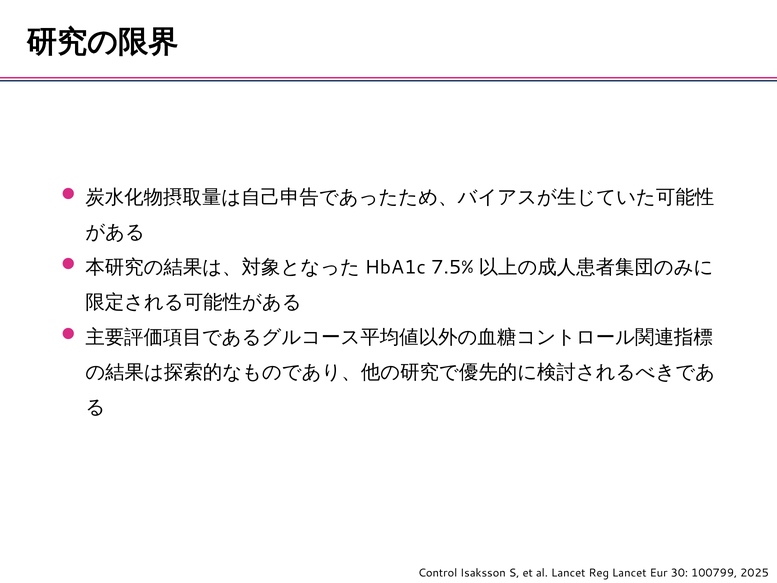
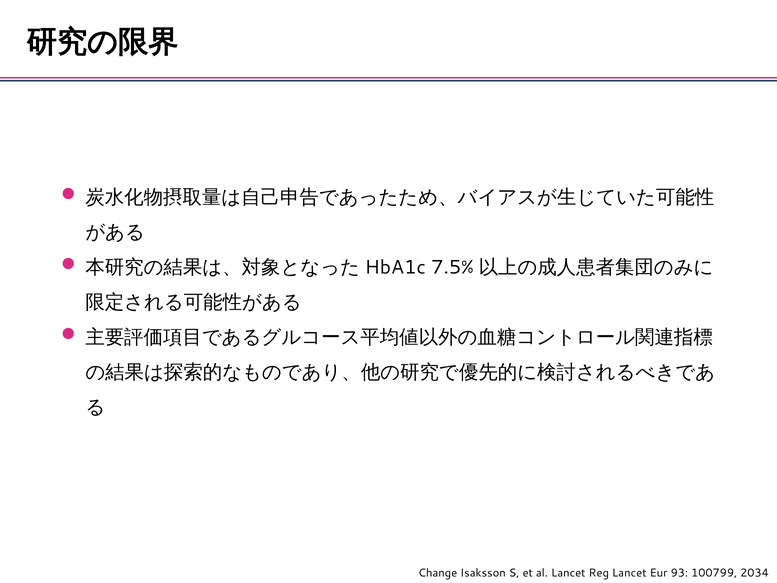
Control: Control -> Change
30: 30 -> 93
2025: 2025 -> 2034
